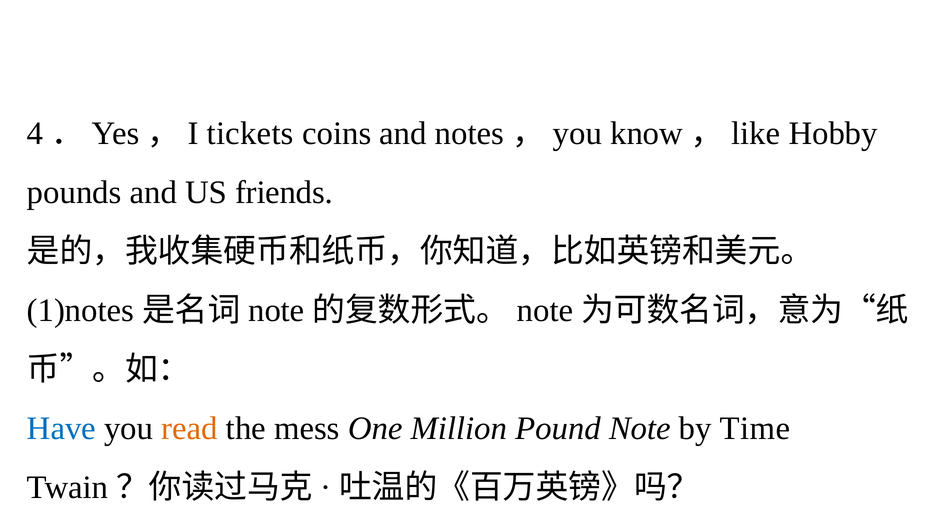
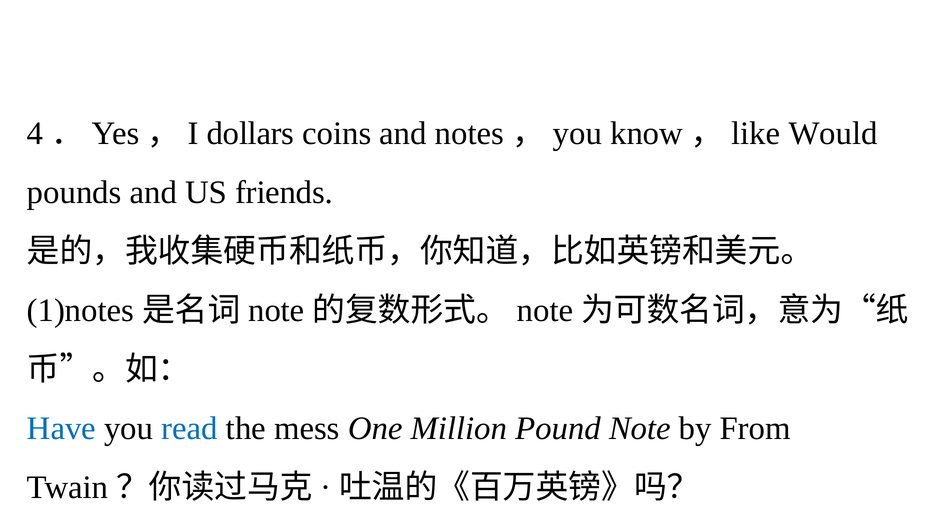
tickets: tickets -> dollars
Hobby: Hobby -> Would
read colour: orange -> blue
Time: Time -> From
